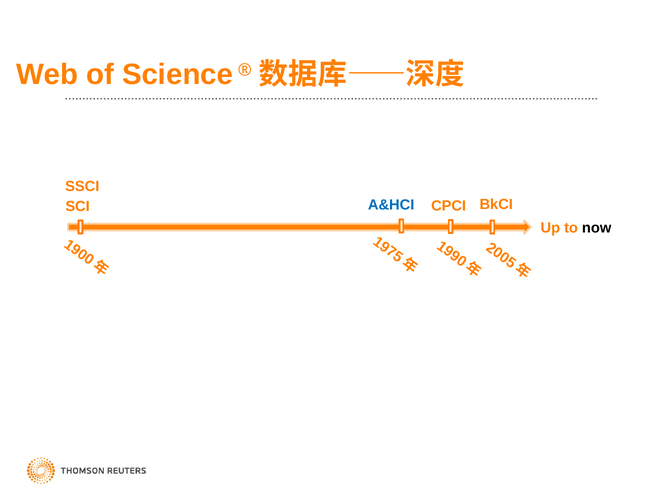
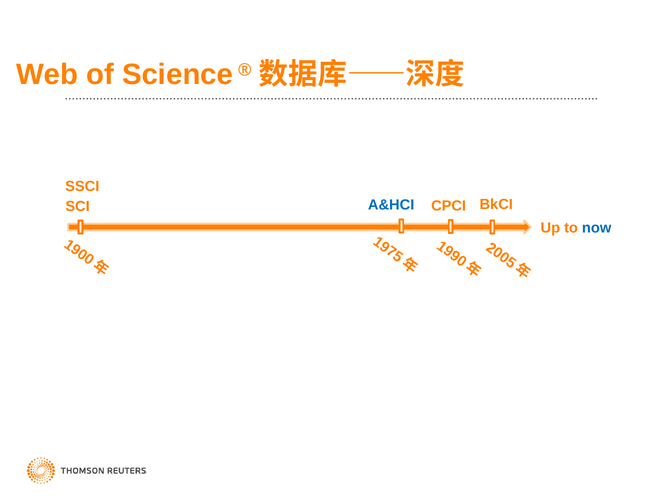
now colour: black -> blue
